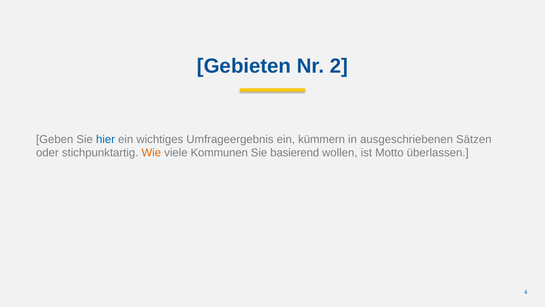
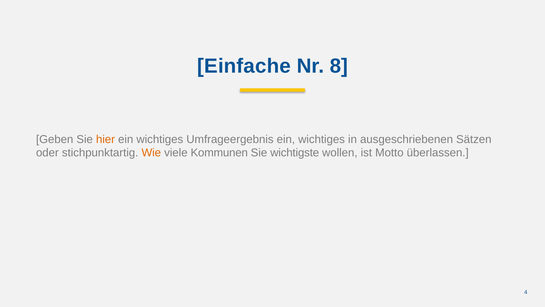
Gebieten: Gebieten -> Einfache
2: 2 -> 8
hier colour: blue -> orange
Umfrageergebnis ein kümmern: kümmern -> wichtiges
basierend: basierend -> wichtigste
